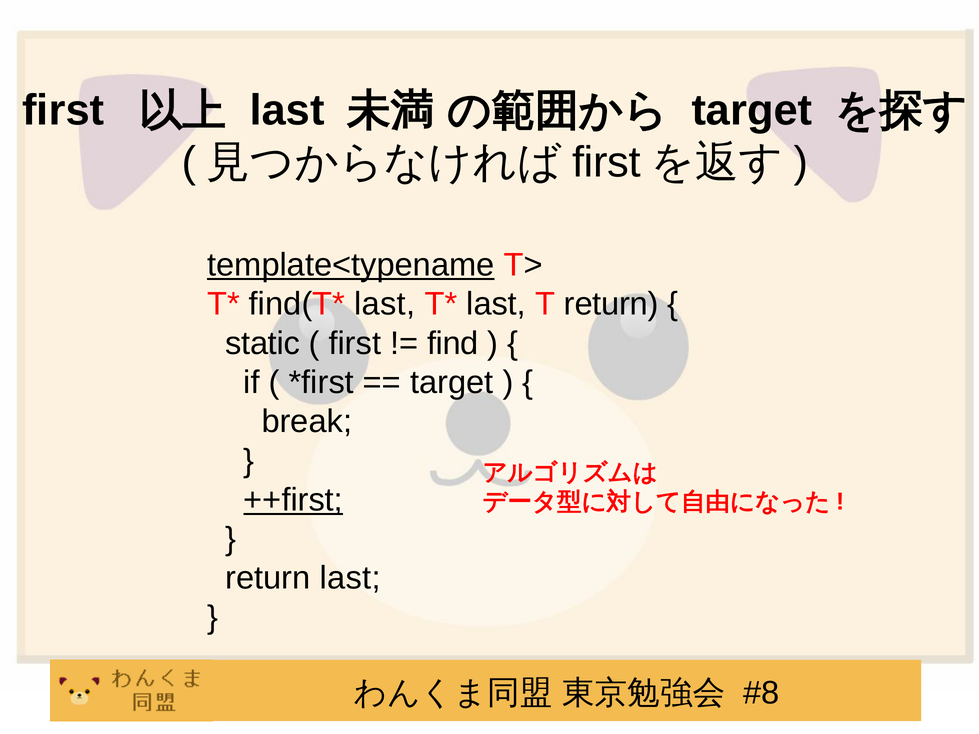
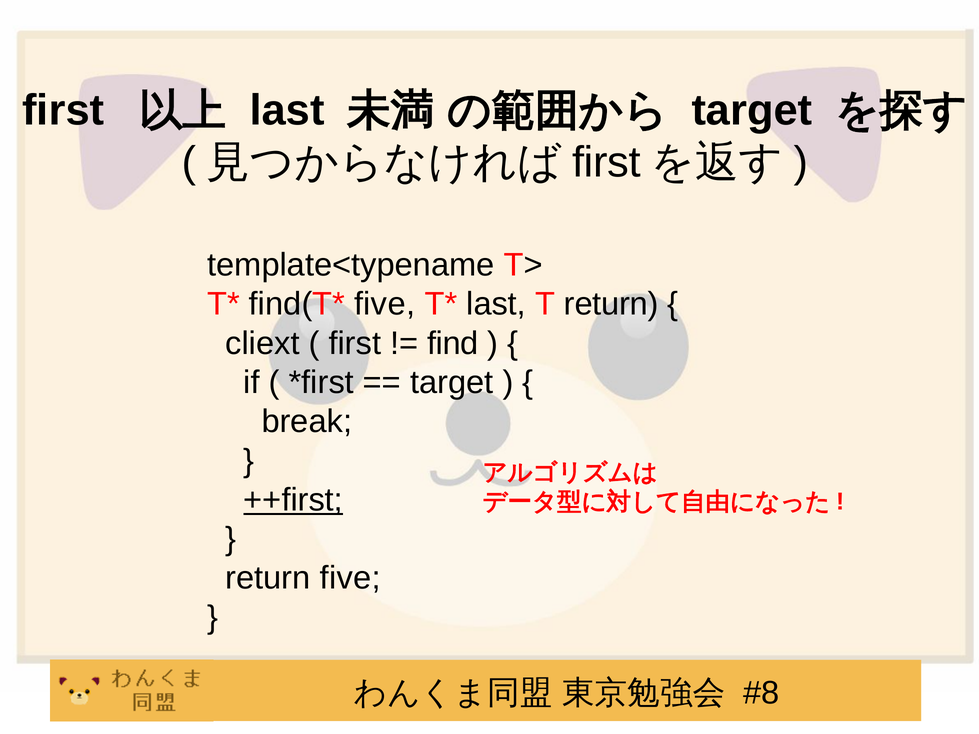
template<typename underline: present -> none
last at (385, 304): last -> five
static: static -> cliext
return last: last -> five
